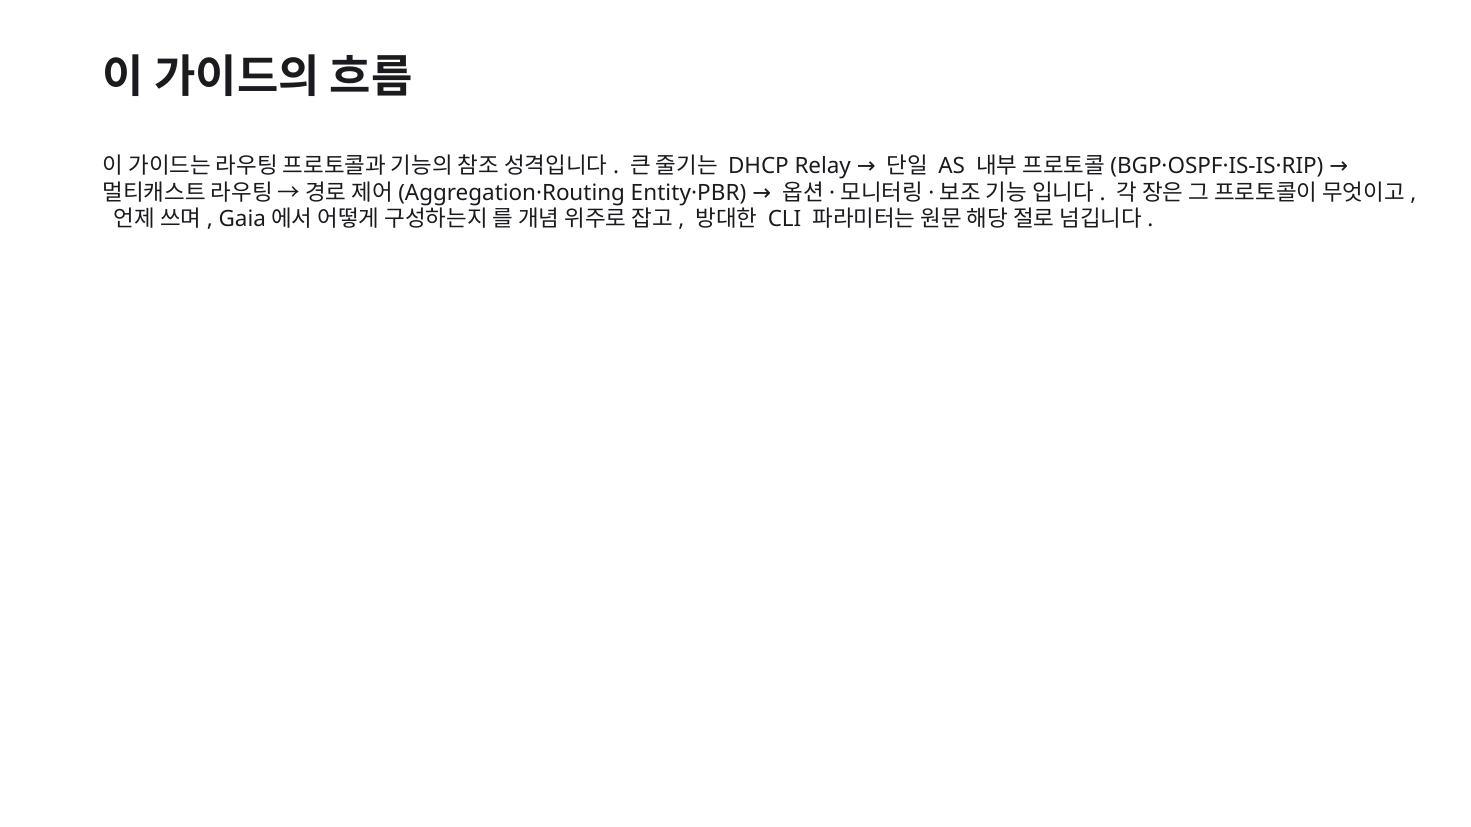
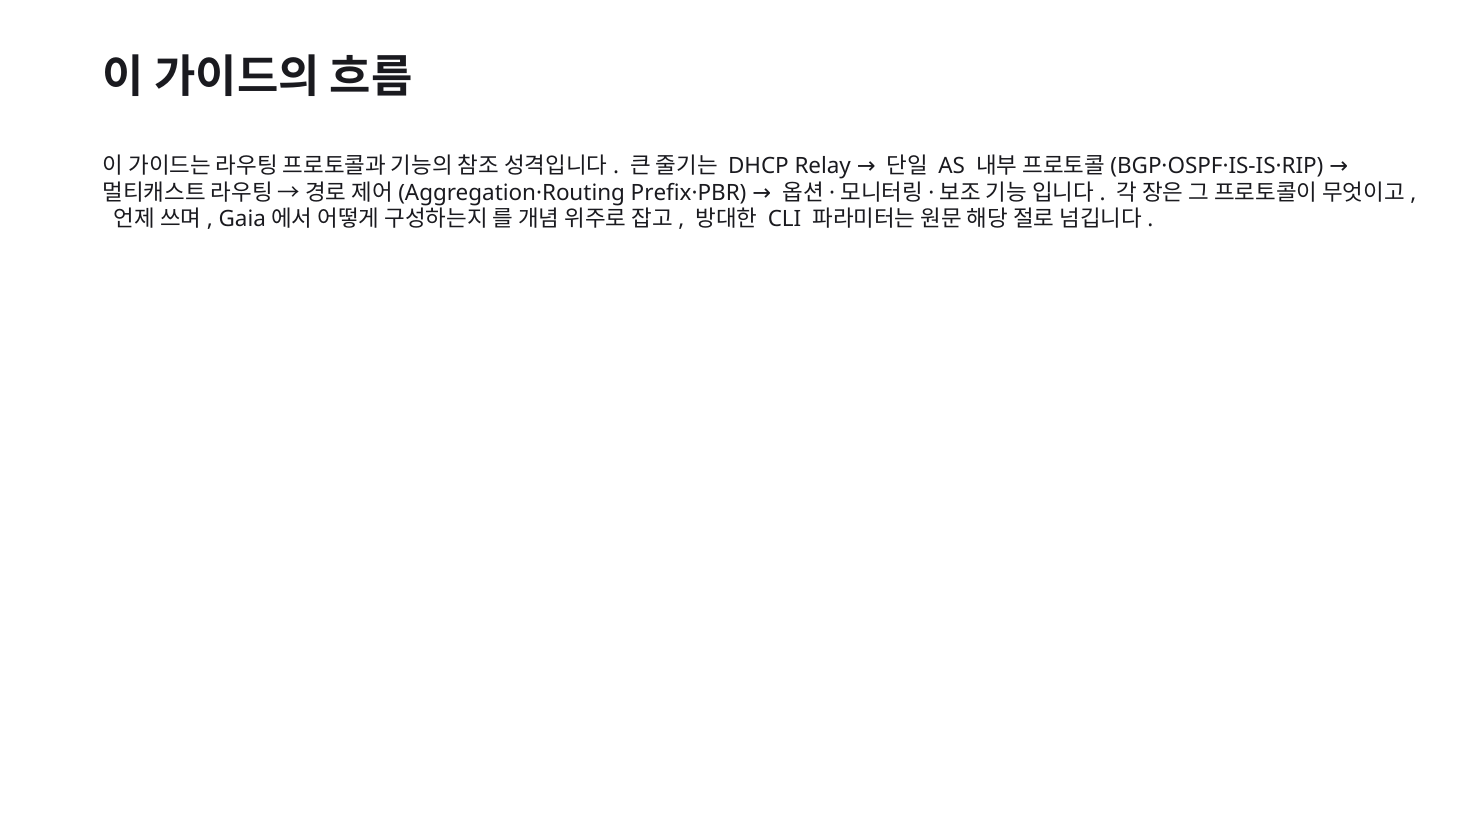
Entity·PBR: Entity·PBR -> Prefix·PBR
